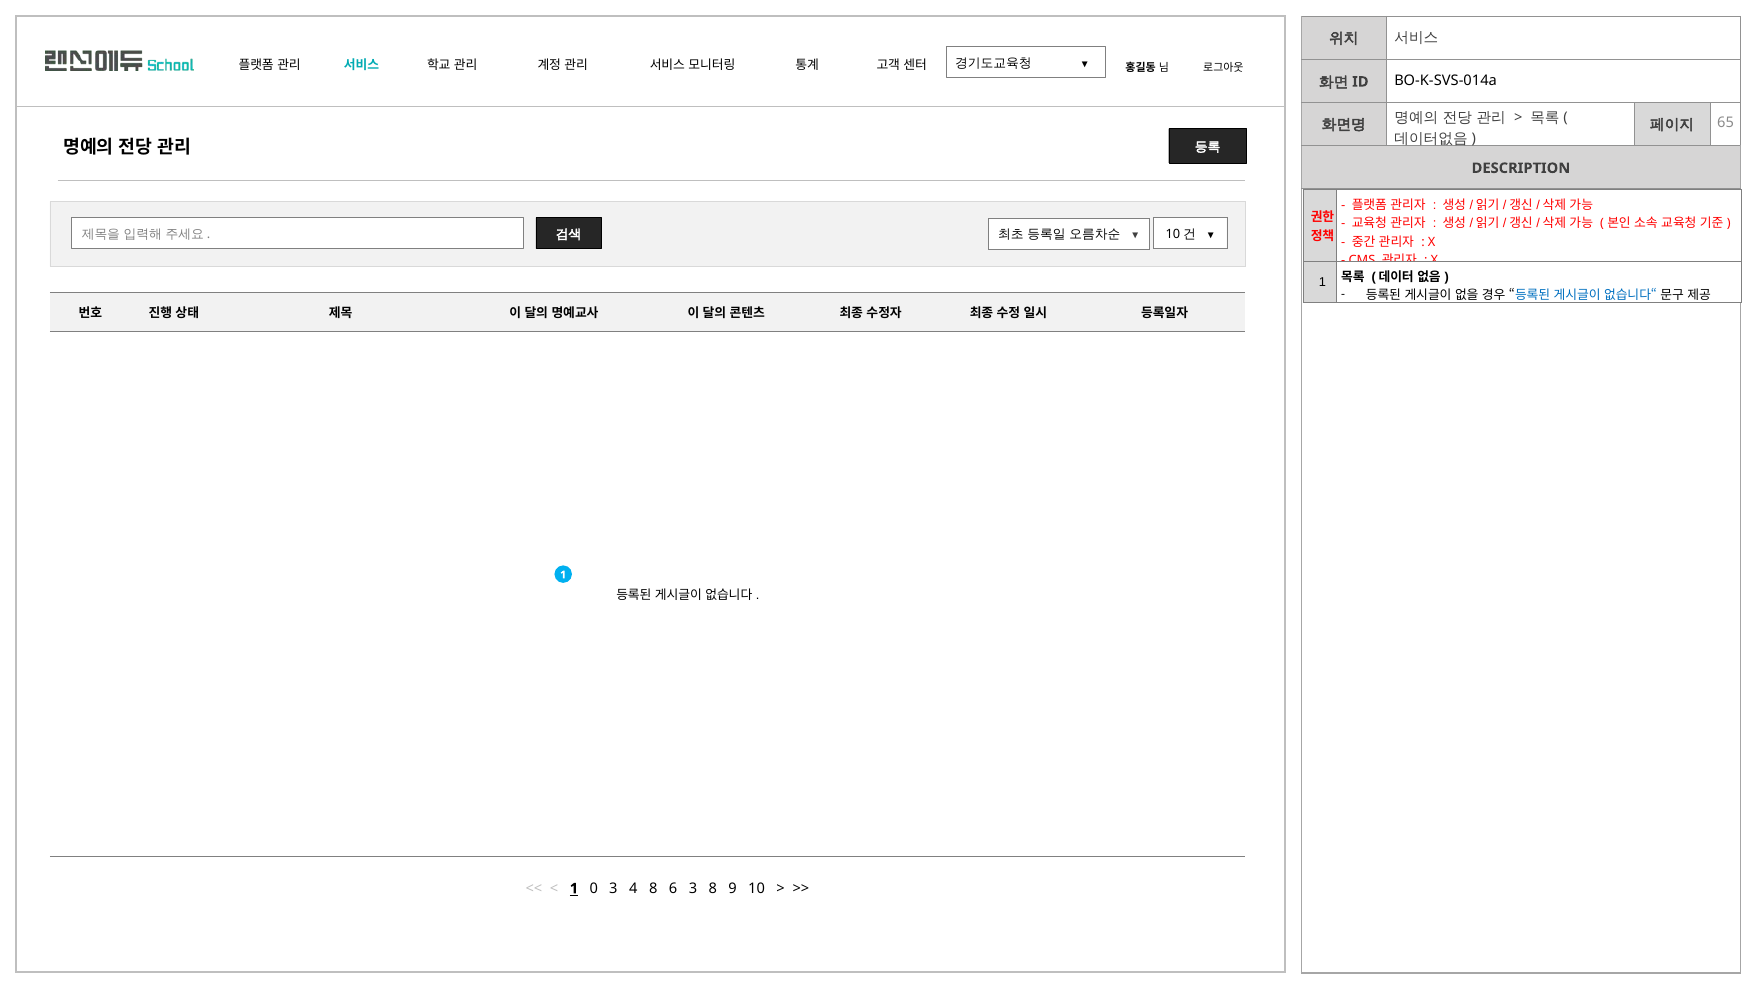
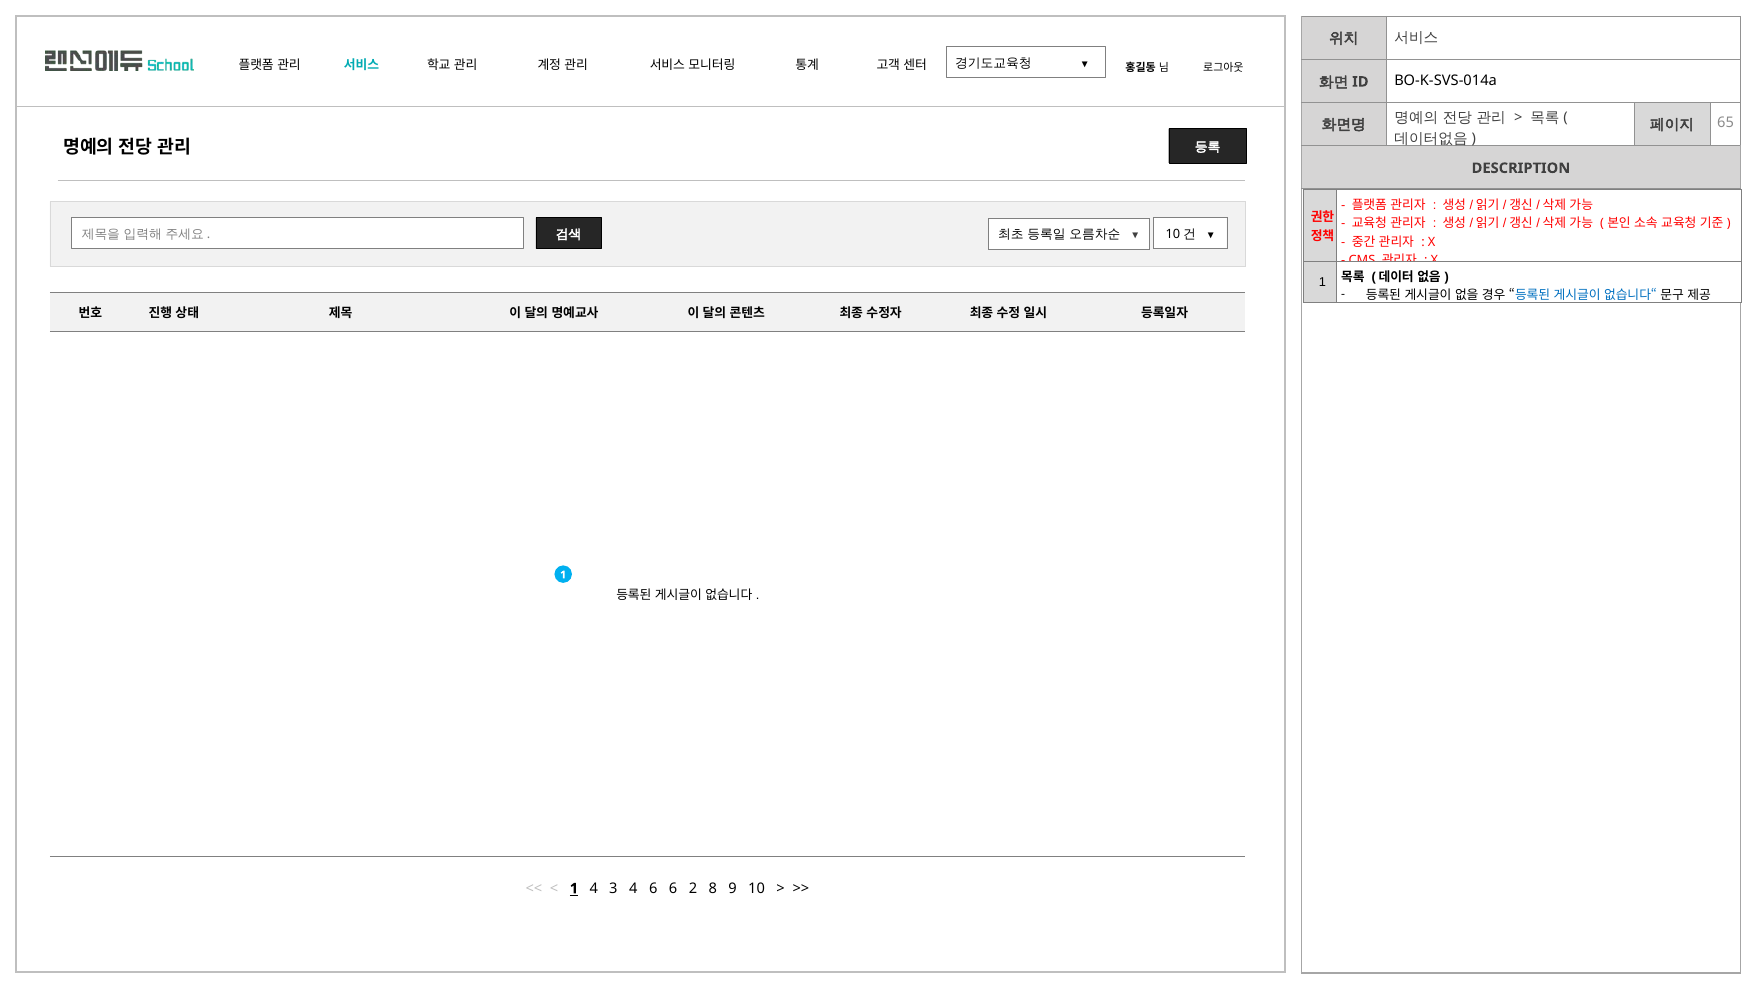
1 0: 0 -> 4
4 8: 8 -> 6
6 3: 3 -> 2
